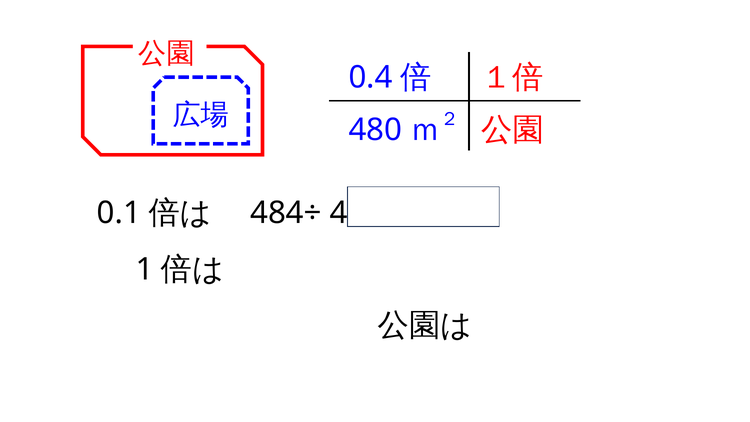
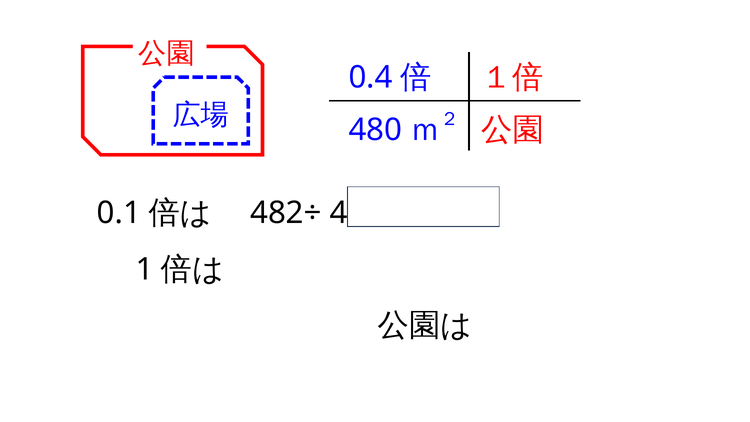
484÷: 484÷ -> 482÷
